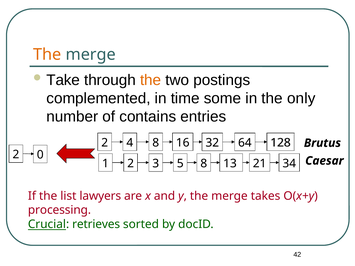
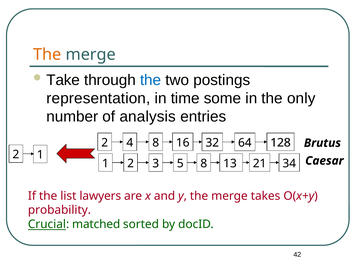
the at (151, 80) colour: orange -> blue
complemented: complemented -> representation
contains: contains -> analysis
2 0: 0 -> 1
processing: processing -> probability
retrieves: retrieves -> matched
